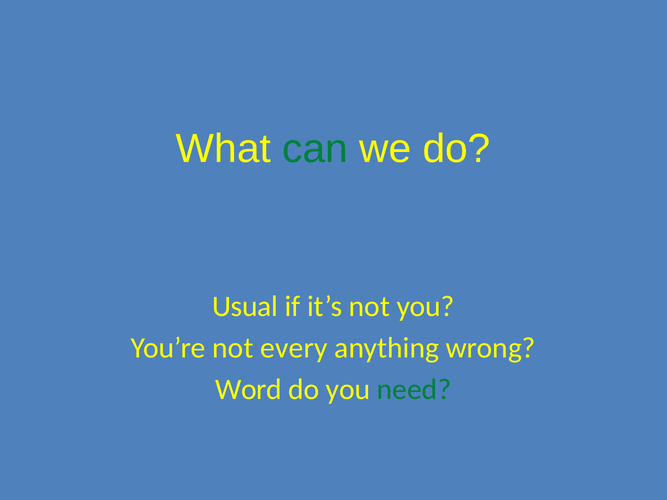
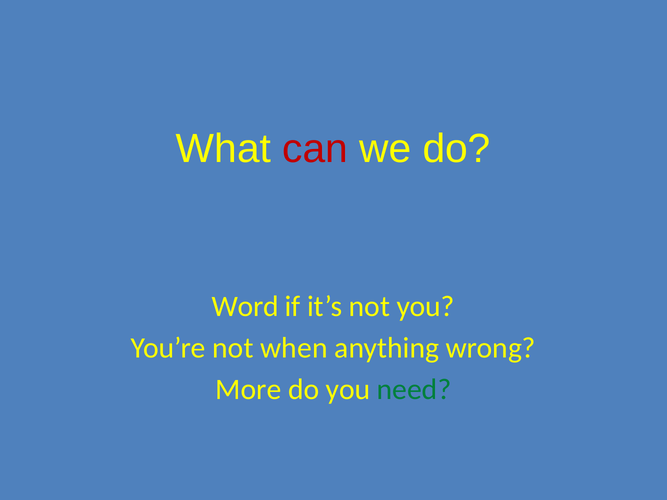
can colour: green -> red
Usual: Usual -> Word
every: every -> when
Word: Word -> More
